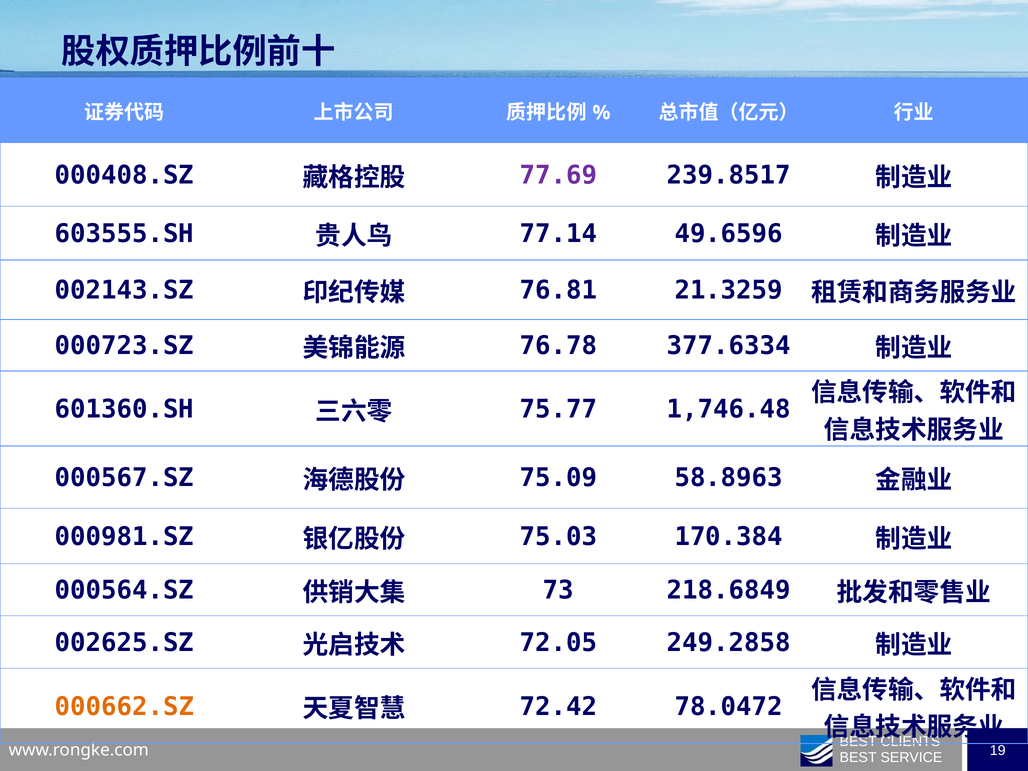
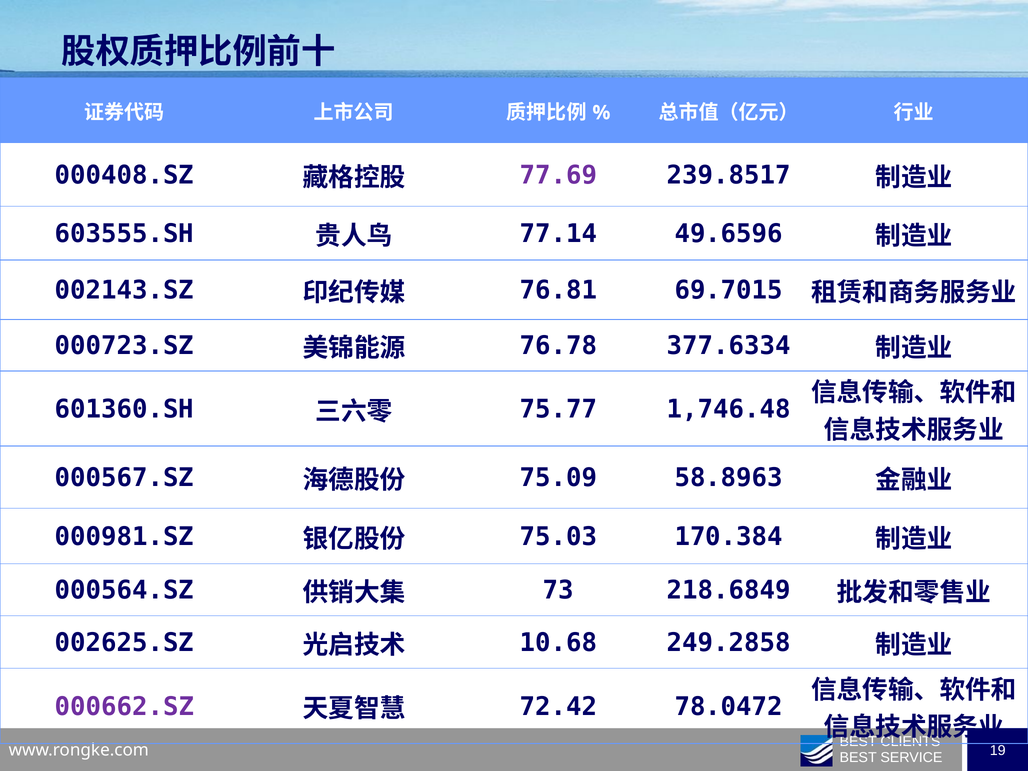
21.3259: 21.3259 -> 69.7015
72.05: 72.05 -> 10.68
000662.SZ colour: orange -> purple
